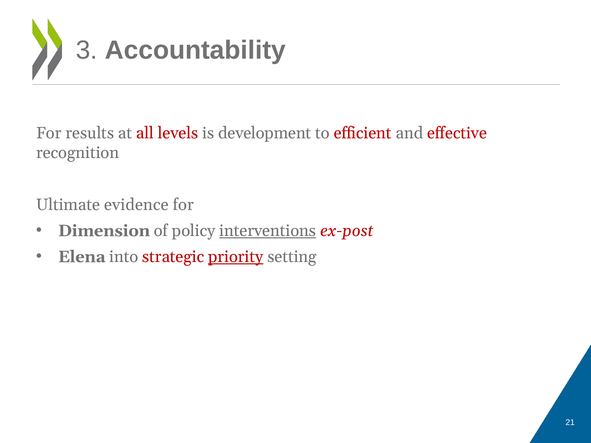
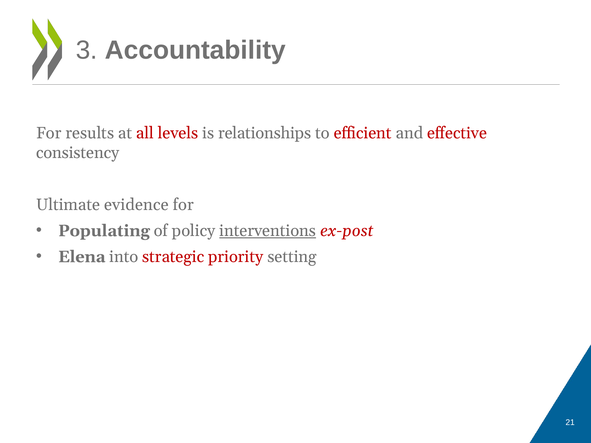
development: development -> relationships
recognition: recognition -> consistency
Dimension: Dimension -> Populating
priority underline: present -> none
